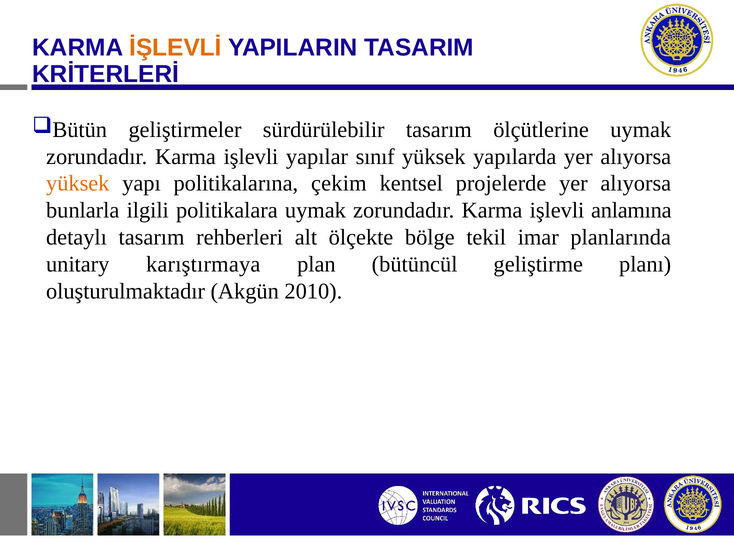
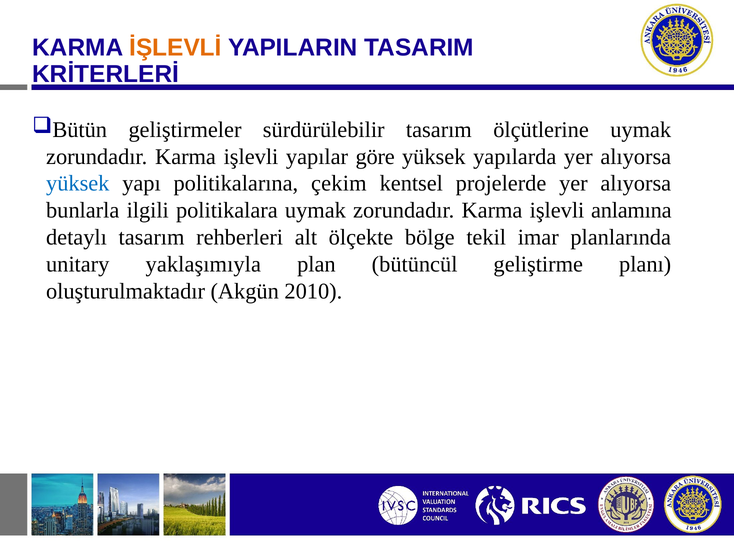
sınıf: sınıf -> göre
yüksek at (78, 183) colour: orange -> blue
karıştırmaya: karıştırmaya -> yaklaşımıyla
